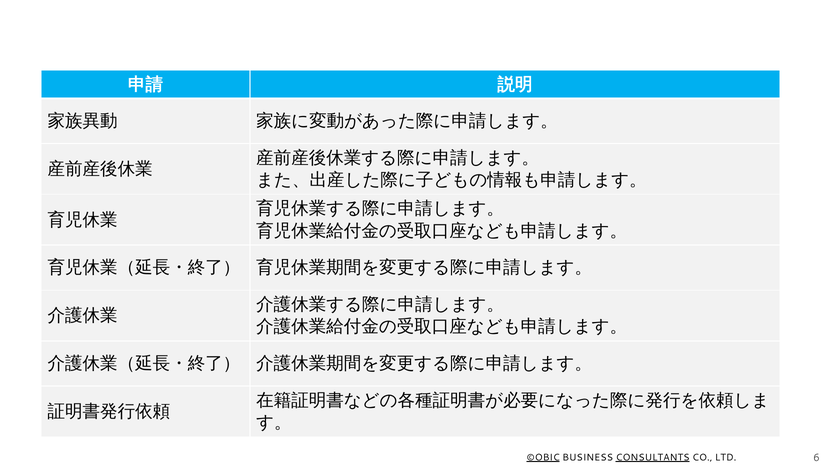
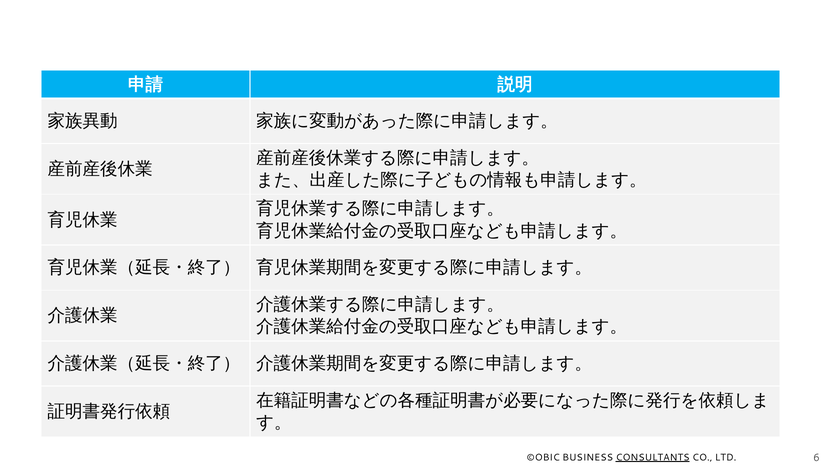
©OBIC underline: present -> none
